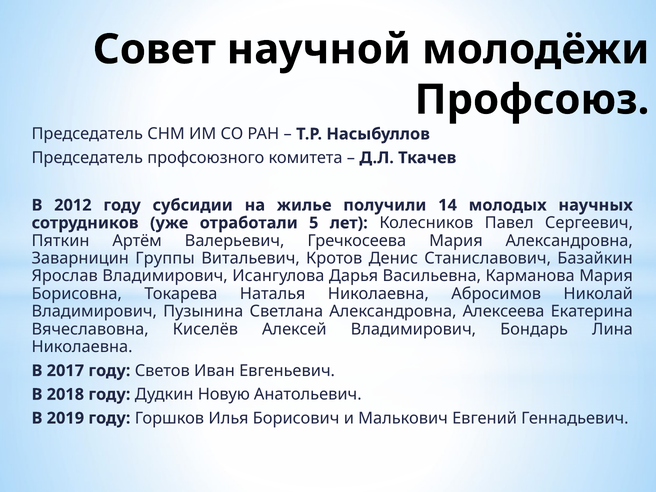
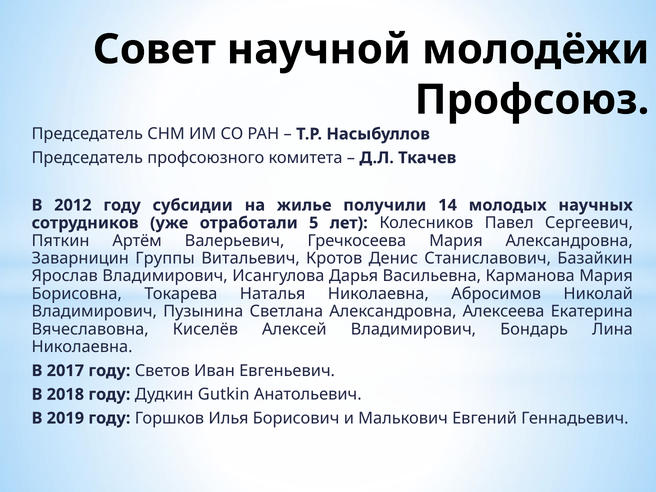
Новую: Новую -> Gutkin
